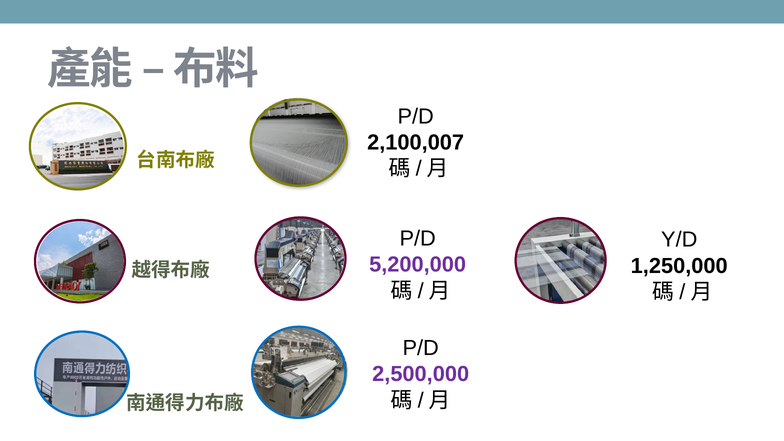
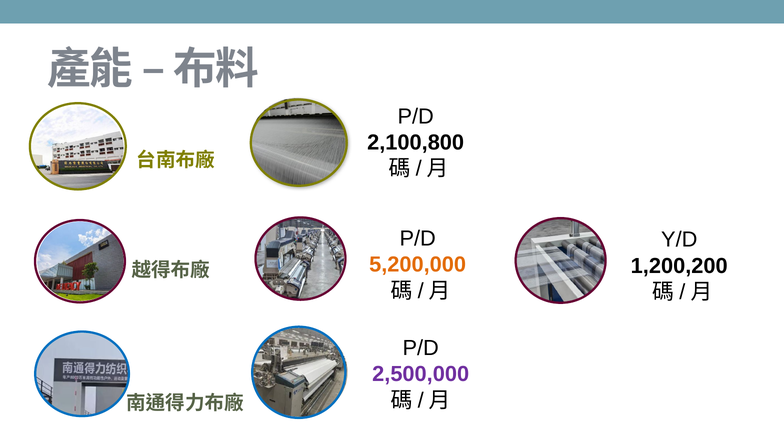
2,100,007: 2,100,007 -> 2,100,800
5,200,000 colour: purple -> orange
1,250,000: 1,250,000 -> 1,200,200
